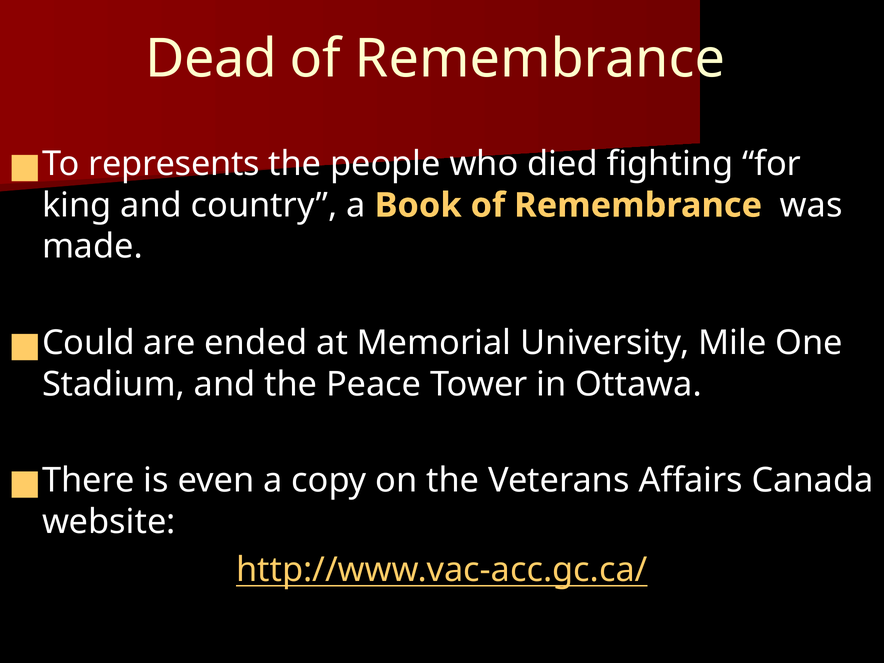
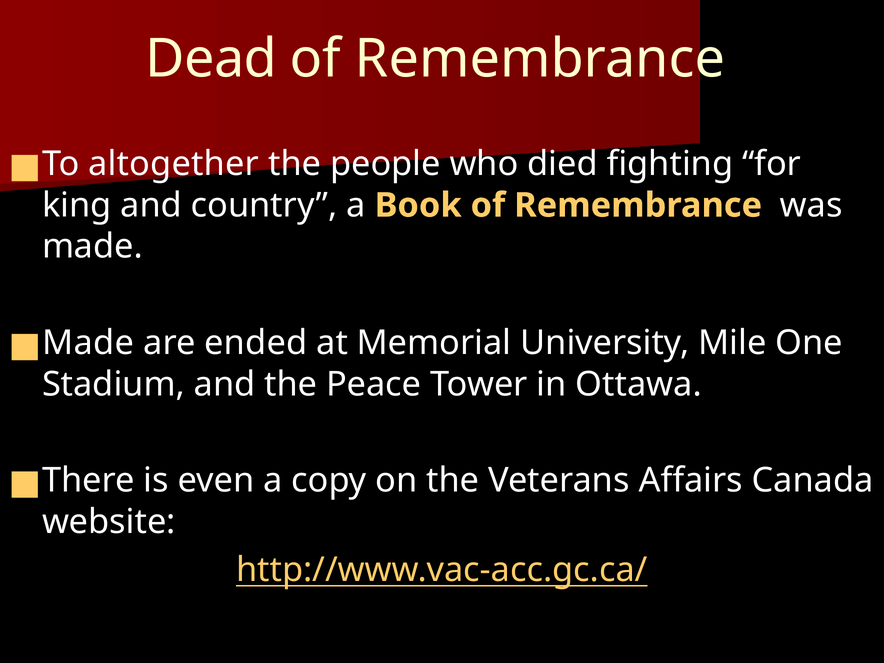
represents: represents -> altogether
Could at (88, 343): Could -> Made
